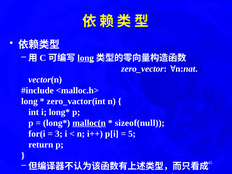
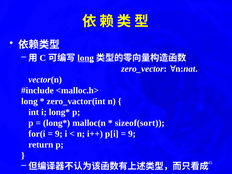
malloc(n underline: present -> none
sizeof(null: sizeof(null -> sizeof(sort
3 at (59, 134): 3 -> 9
5 at (132, 134): 5 -> 9
